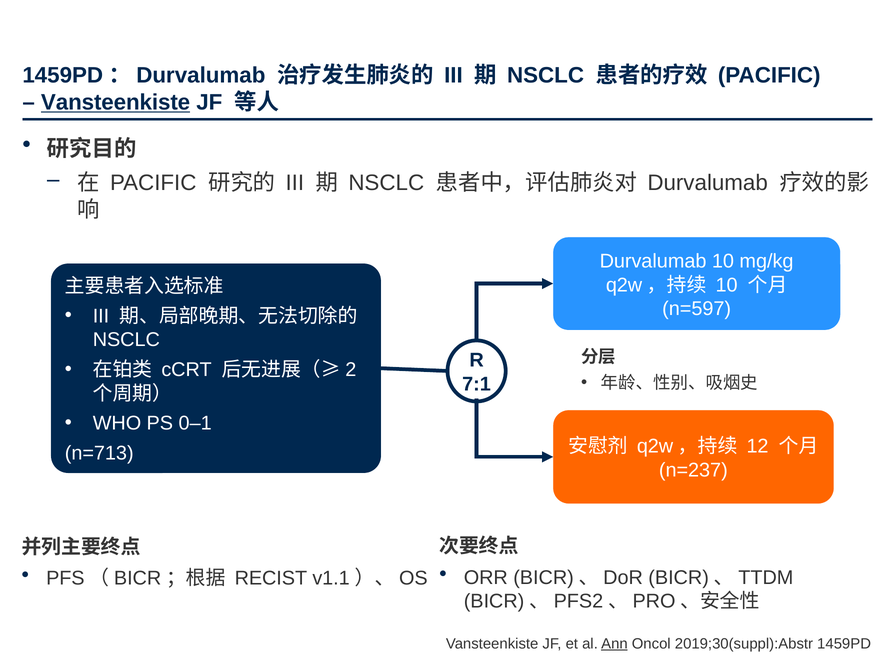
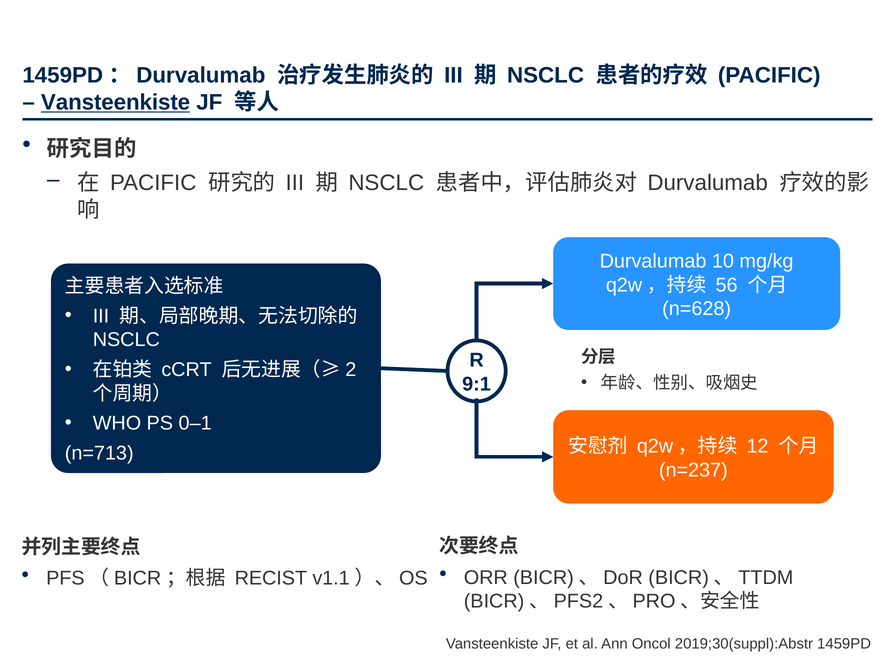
10 at (727, 285): 10 -> 56
n=597: n=597 -> n=628
7:1: 7:1 -> 9:1
Ann underline: present -> none
